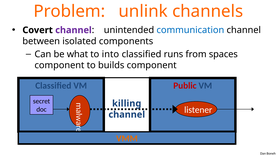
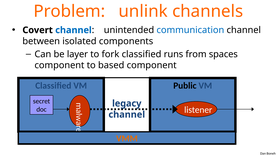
channel at (73, 30) colour: purple -> blue
what: what -> layer
into: into -> fork
builds: builds -> based
Public colour: red -> black
killing: killing -> legacy
